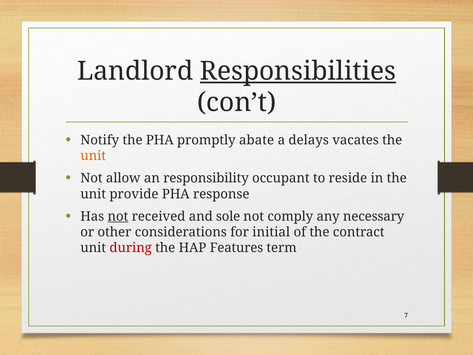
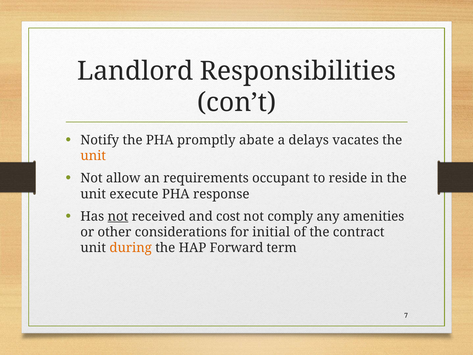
Responsibilities underline: present -> none
responsibility: responsibility -> requirements
provide: provide -> execute
sole: sole -> cost
necessary: necessary -> amenities
during colour: red -> orange
Features: Features -> Forward
